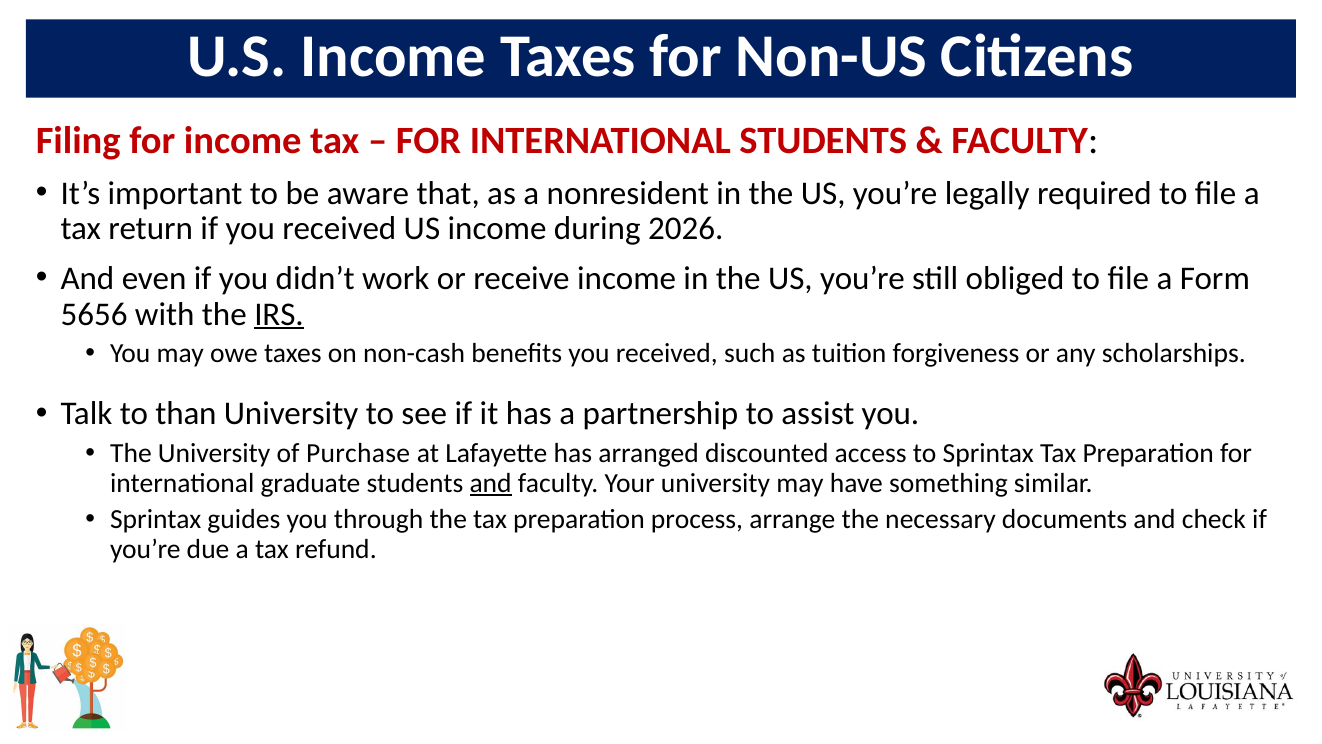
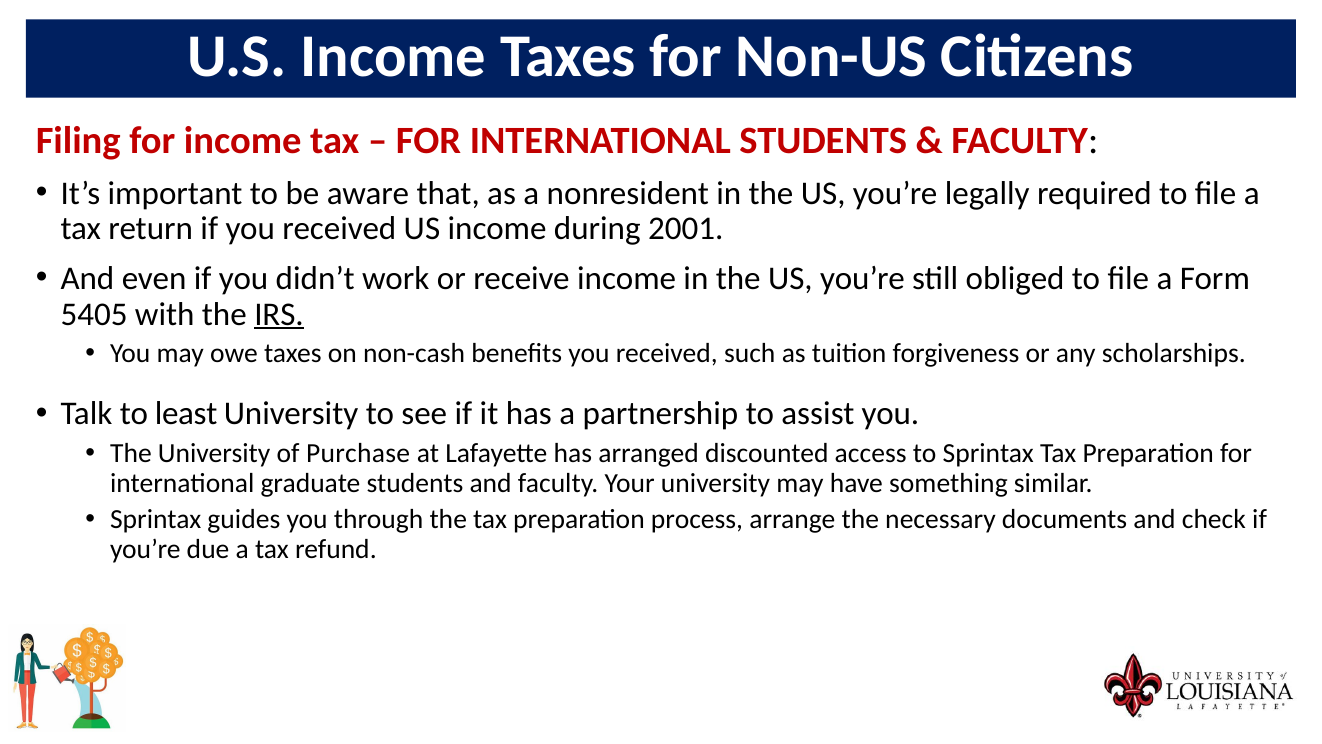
2026: 2026 -> 2001
5656: 5656 -> 5405
than: than -> least
and at (491, 483) underline: present -> none
